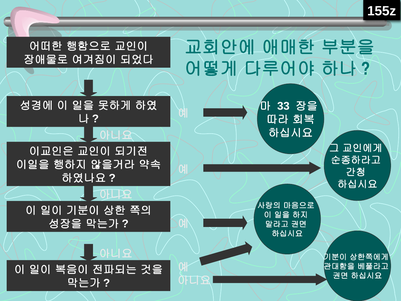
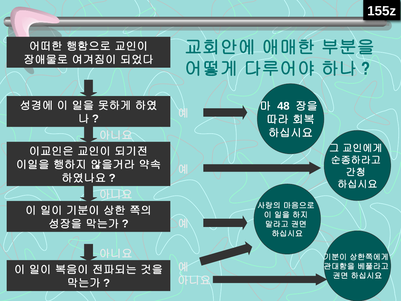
33: 33 -> 48
